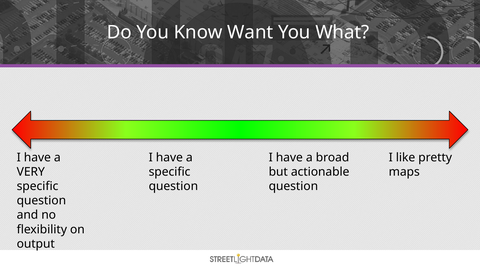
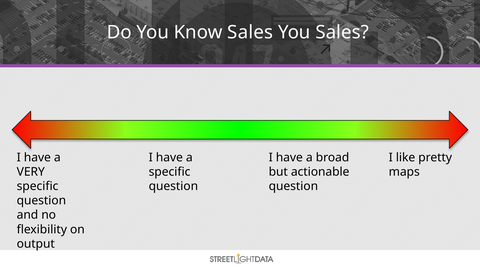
Know Want: Want -> Sales
You What: What -> Sales
